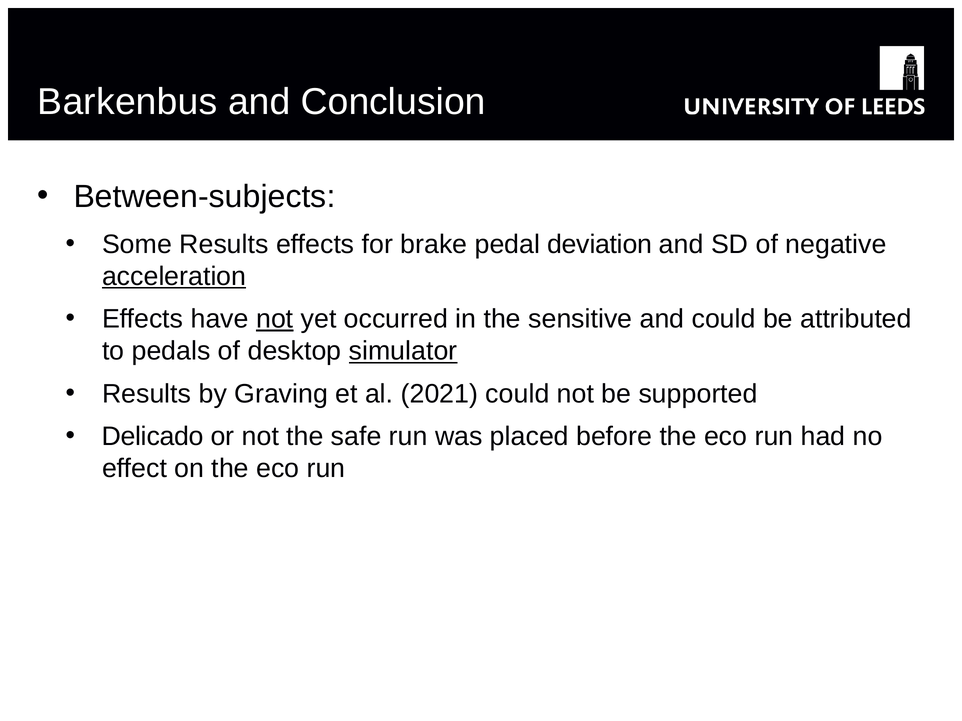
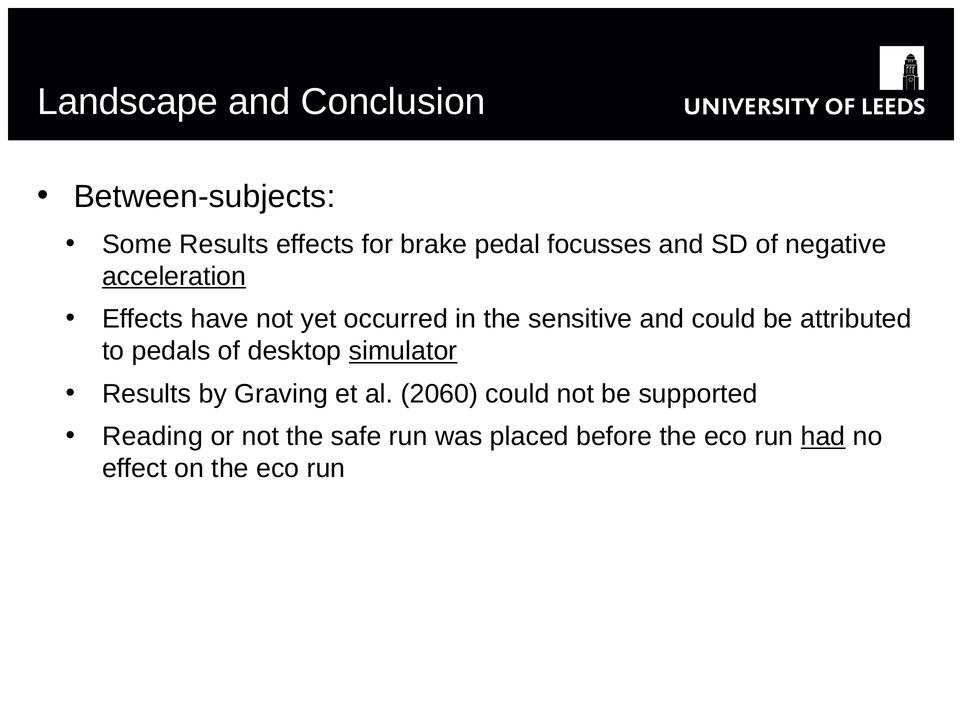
Barkenbus: Barkenbus -> Landscape
deviation: deviation -> focusses
not at (275, 319) underline: present -> none
2021: 2021 -> 2060
Delicado: Delicado -> Reading
had underline: none -> present
